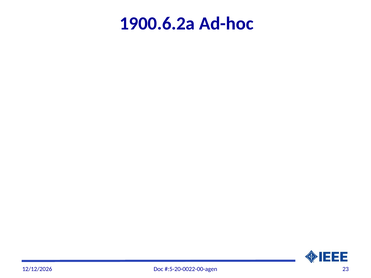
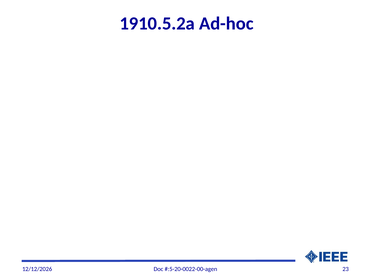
1900.6.2a: 1900.6.2a -> 1910.5.2a
